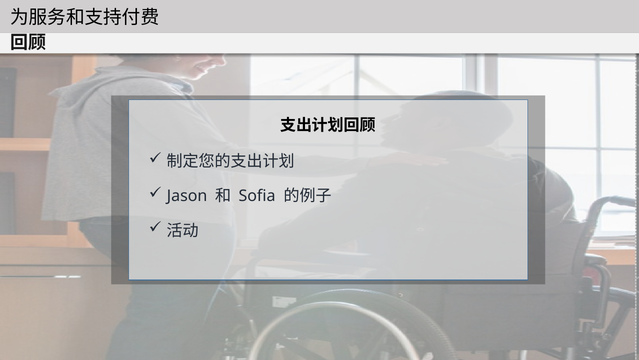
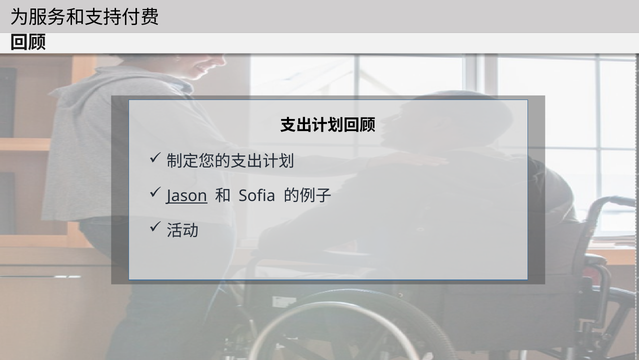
Jason underline: none -> present
